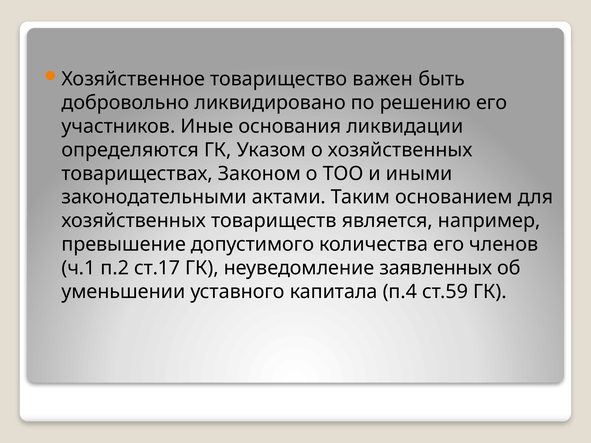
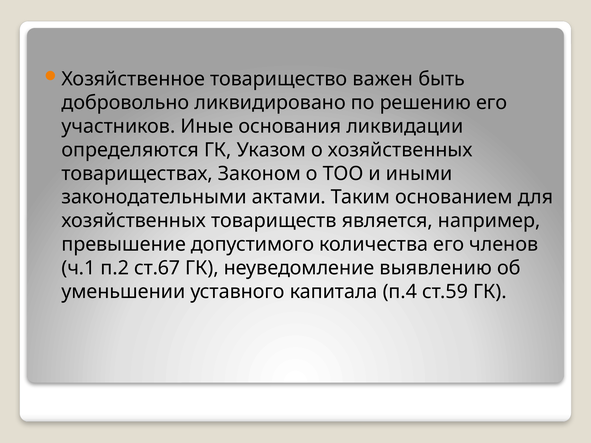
ст.17: ст.17 -> ст.67
заявленных: заявленных -> выявлению
